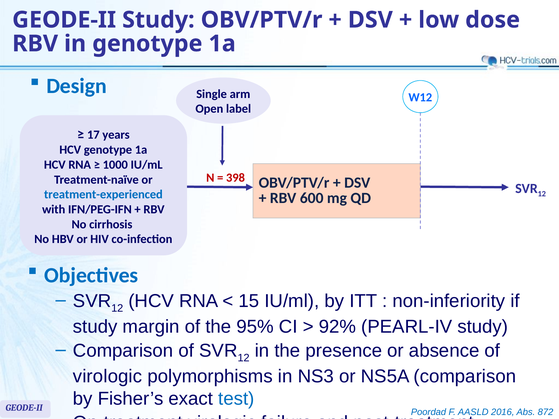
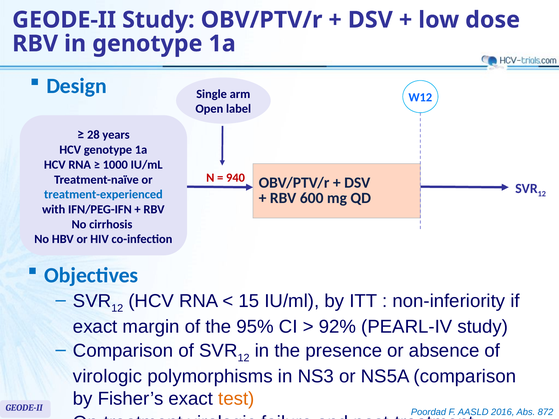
17: 17 -> 28
398: 398 -> 940
study at (95, 327): study -> exact
test colour: blue -> orange
